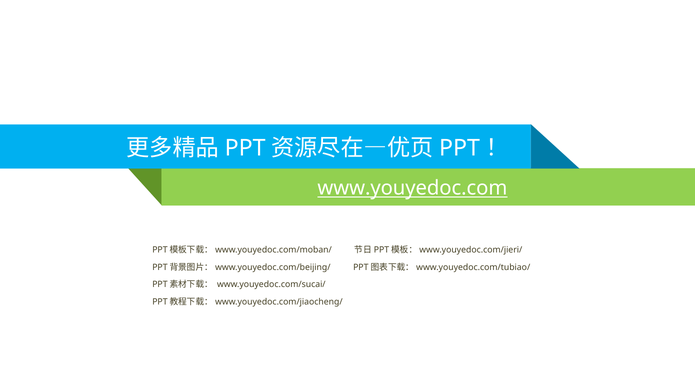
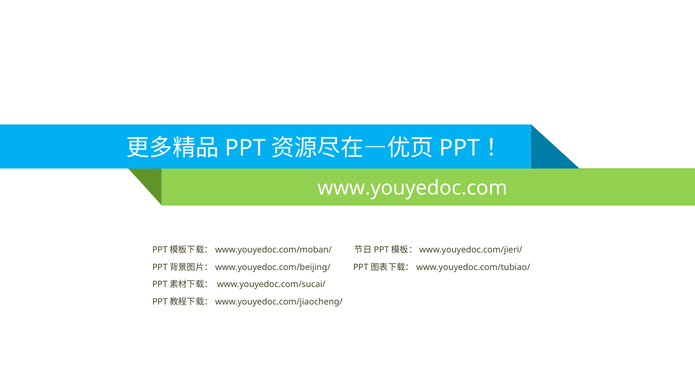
www.youyedoc.com underline: present -> none
